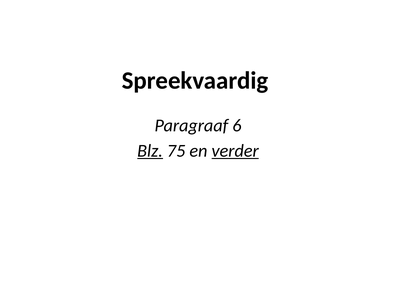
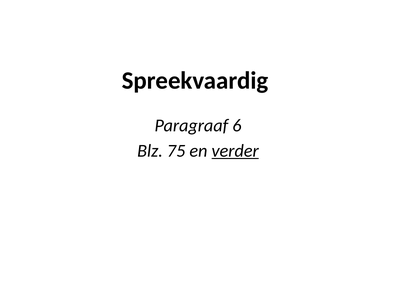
Blz underline: present -> none
